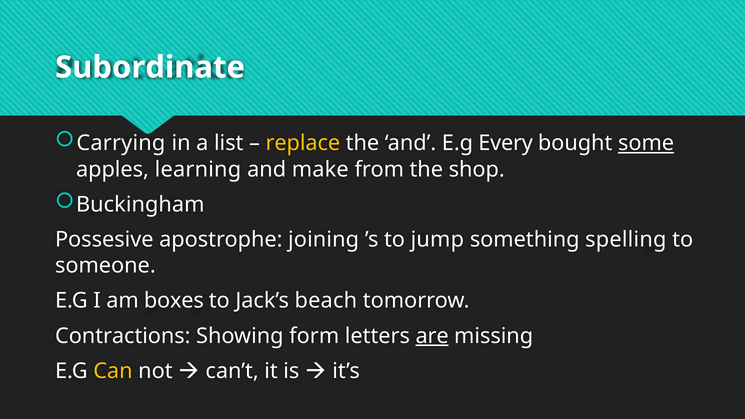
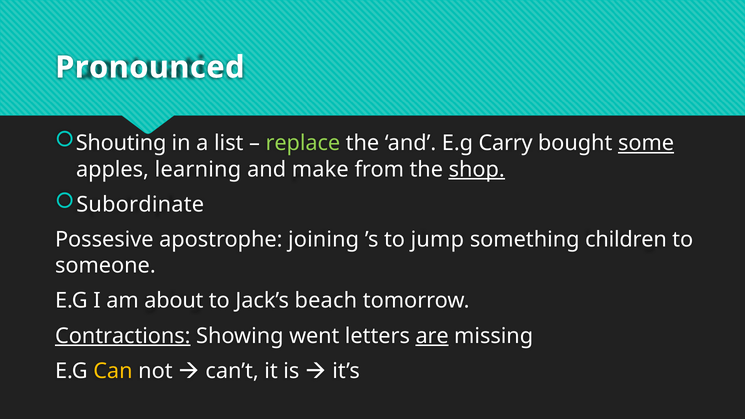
Subordinate: Subordinate -> Pronounced
Carrying: Carrying -> Shouting
replace colour: yellow -> light green
Every: Every -> Carry
shop underline: none -> present
Buckingham: Buckingham -> Subordinate
spelling: spelling -> children
boxes: boxes -> about
Contractions underline: none -> present
form: form -> went
